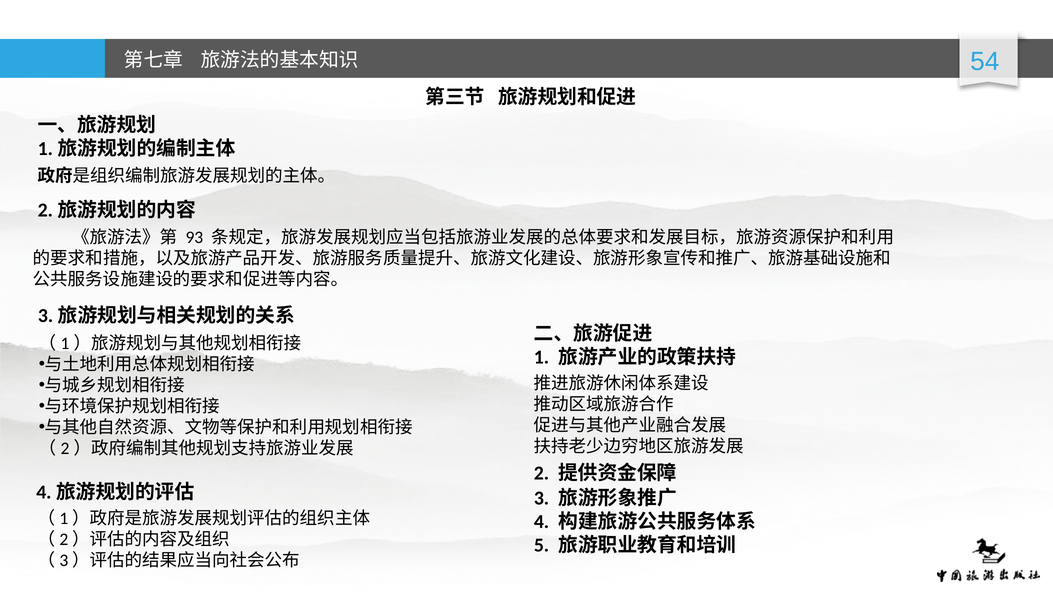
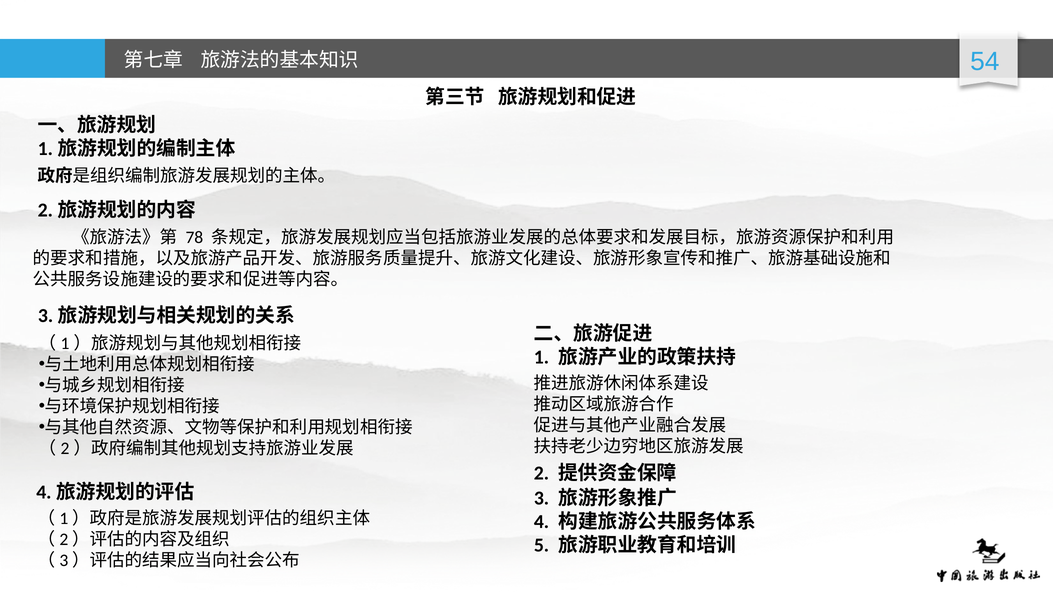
93: 93 -> 78
